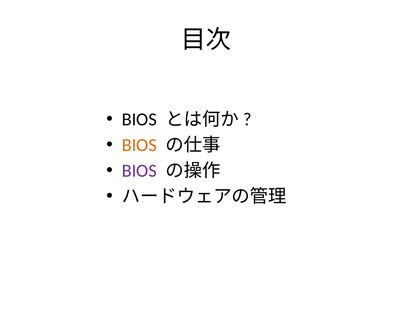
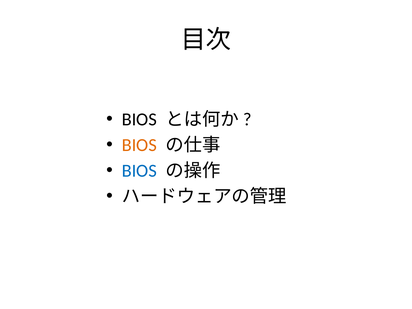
BIOS at (139, 171) colour: purple -> blue
